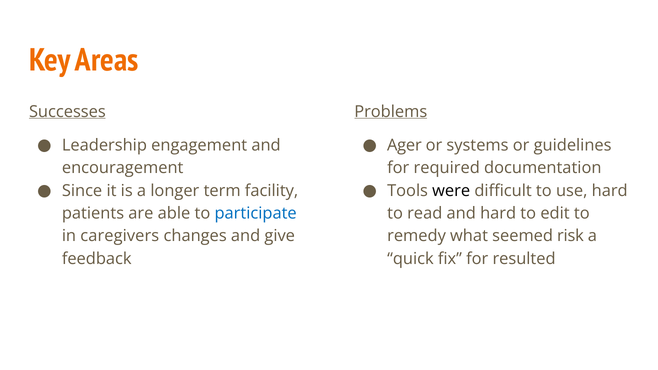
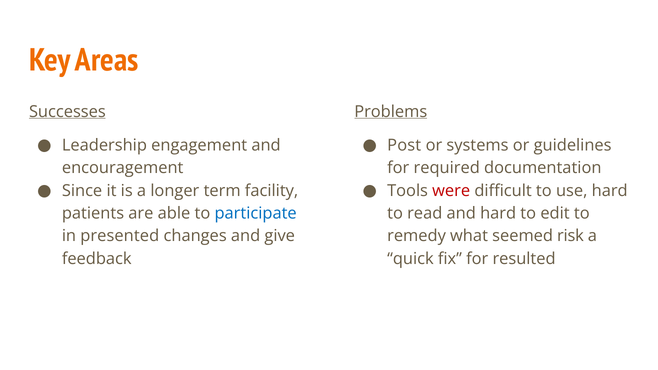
Ager: Ager -> Post
were colour: black -> red
caregivers: caregivers -> presented
